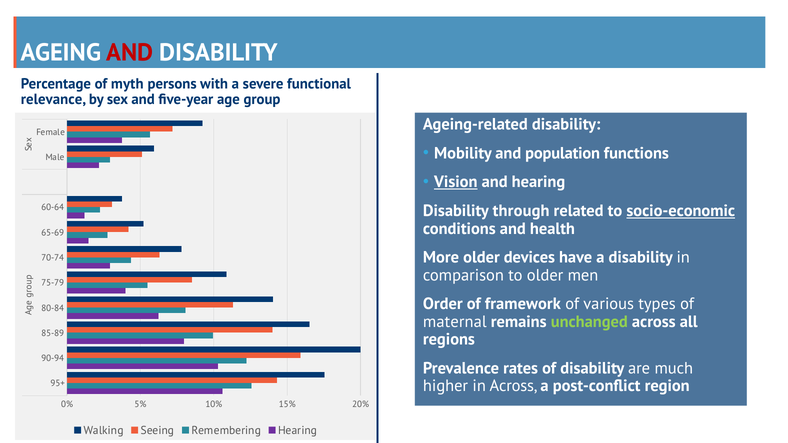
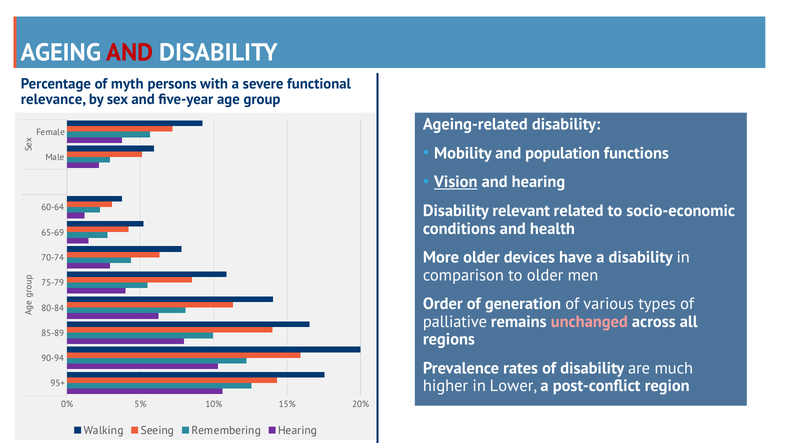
through: through -> relevant
socio-economic underline: present -> none
framework: framework -> generation
maternal: maternal -> palliative
unchanged colour: light green -> pink
in Across: Across -> Lower
